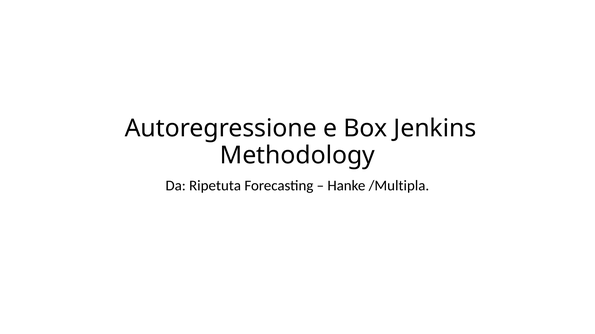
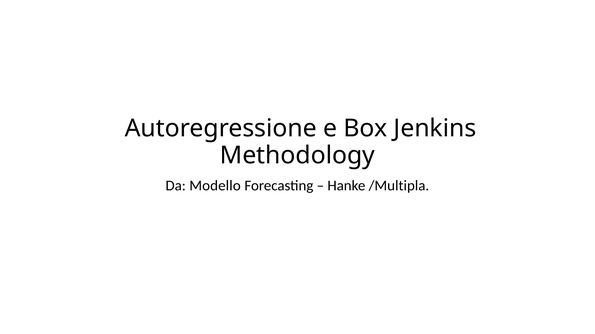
Ripetuta: Ripetuta -> Modello
